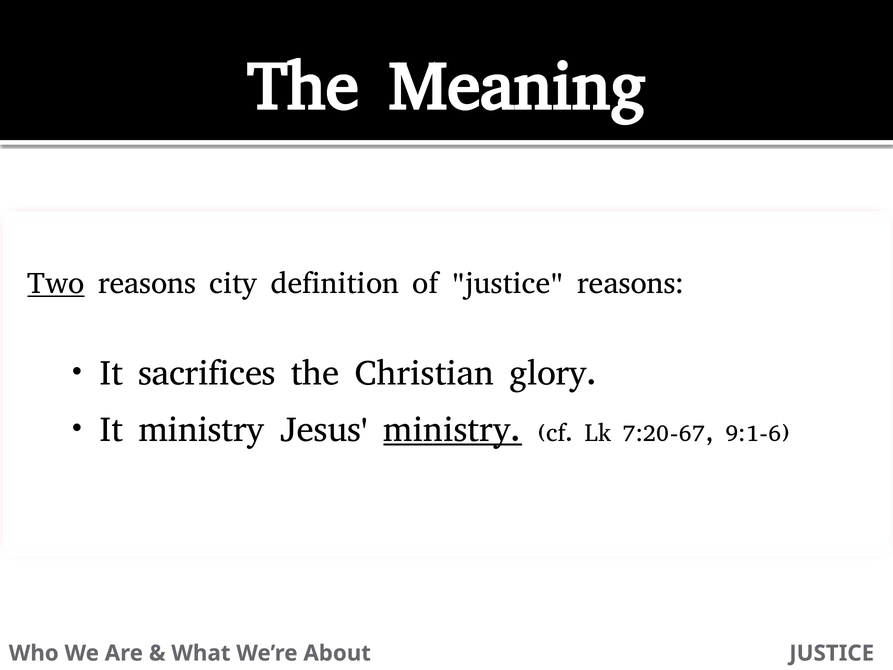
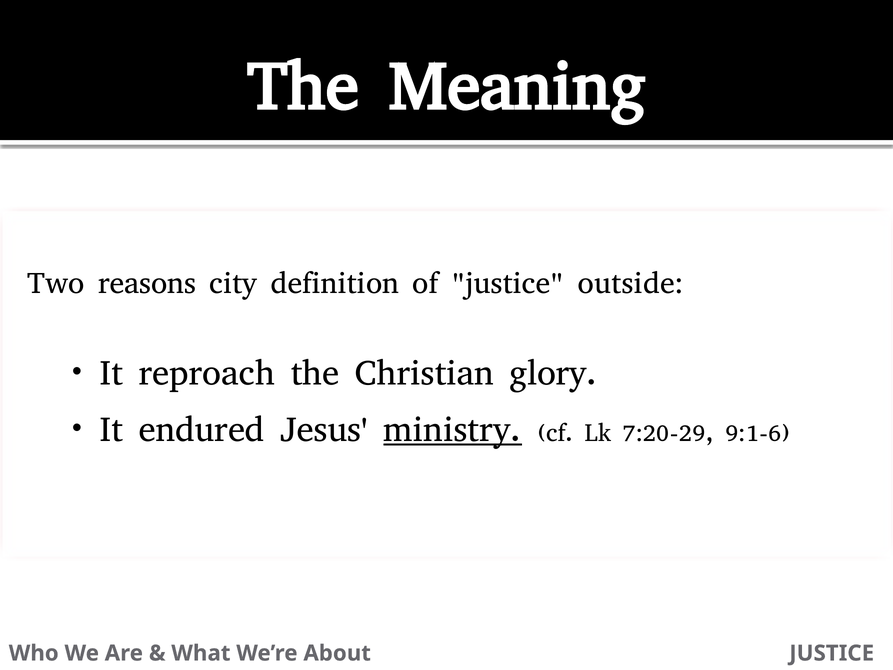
Two underline: present -> none
justice reasons: reasons -> outside
sacrifices: sacrifices -> reproach
It ministry: ministry -> endured
7:20-67: 7:20-67 -> 7:20-29
